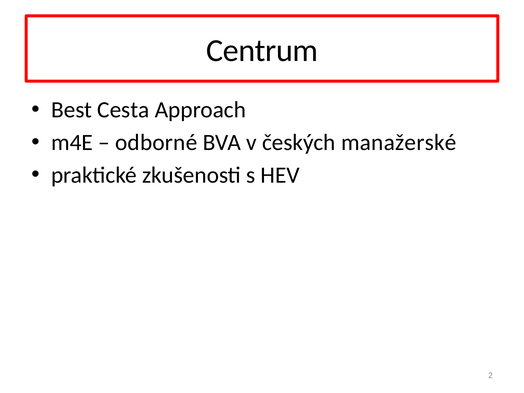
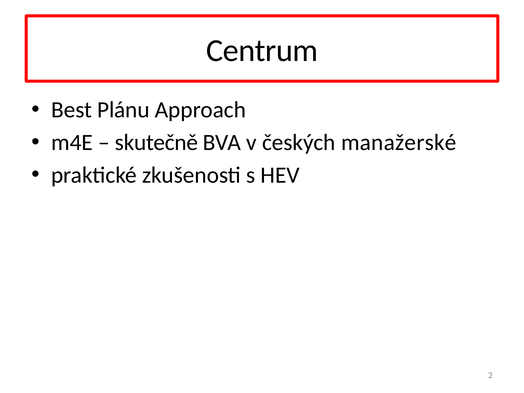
Cesta: Cesta -> Plánu
odborné: odborné -> skutečně
